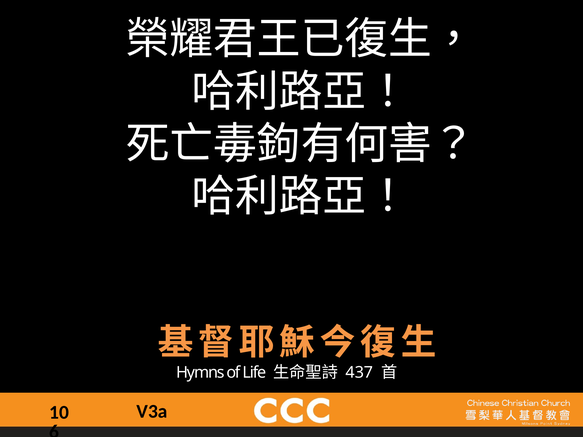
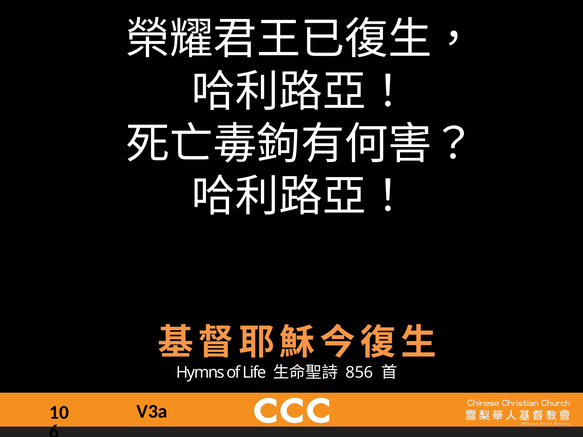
437: 437 -> 856
